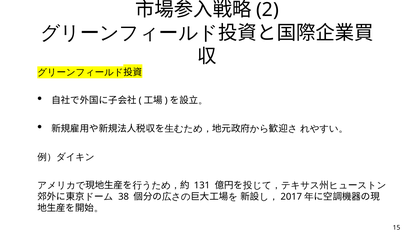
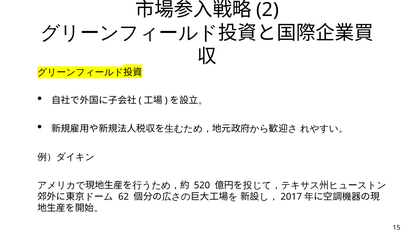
131: 131 -> 520
38: 38 -> 62
